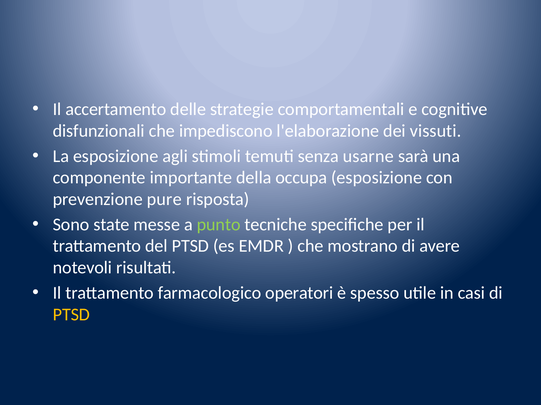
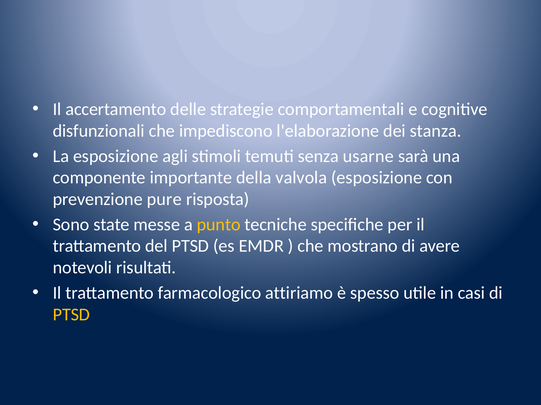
vissuti: vissuti -> stanza
occupa: occupa -> valvola
punto colour: light green -> yellow
operatori: operatori -> attiriamo
